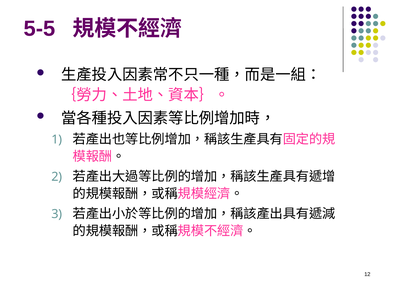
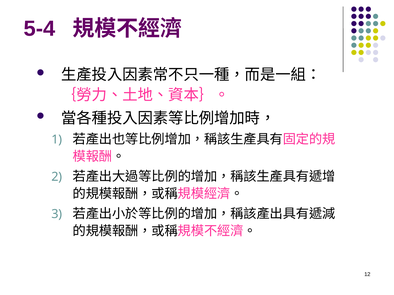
5-5: 5-5 -> 5-4
